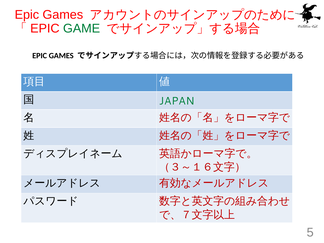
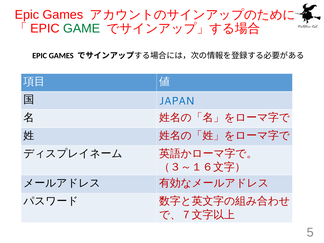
JAPAN colour: green -> blue
